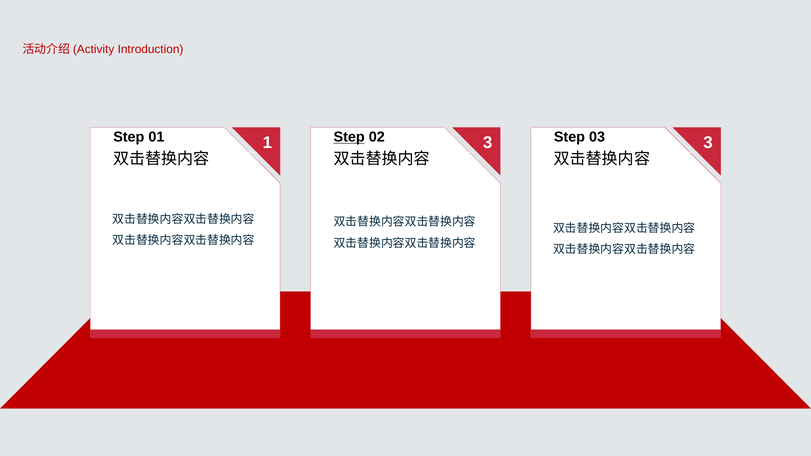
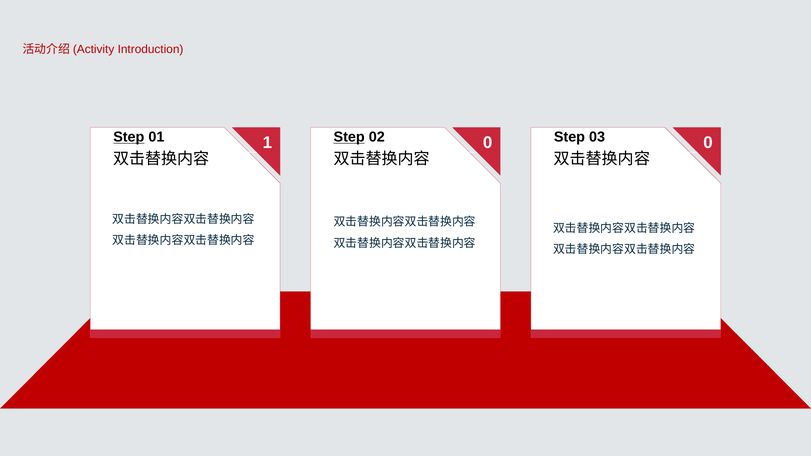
Step at (129, 137) underline: none -> present
02 3: 3 -> 0
01 3: 3 -> 0
